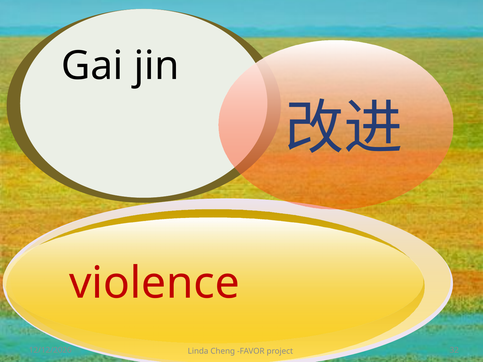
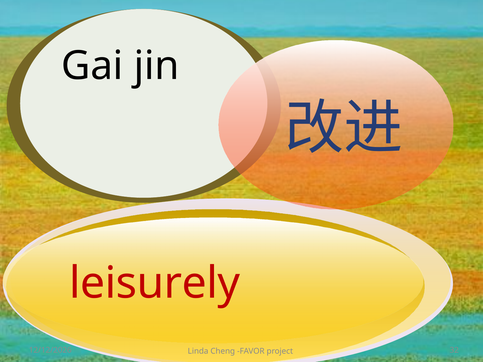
violence: violence -> leisurely
